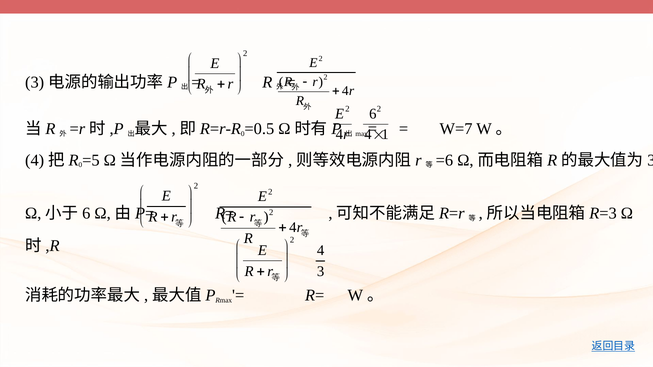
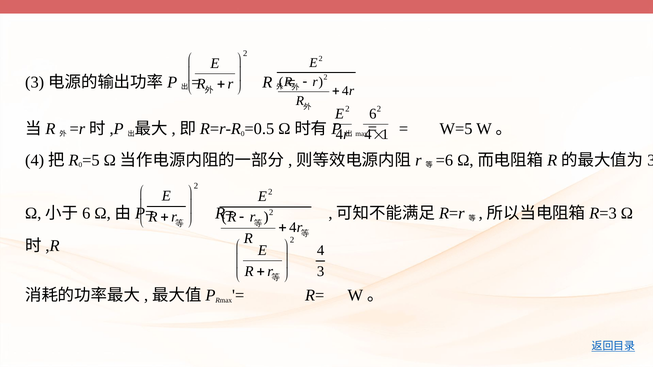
W=7: W=7 -> W=5
